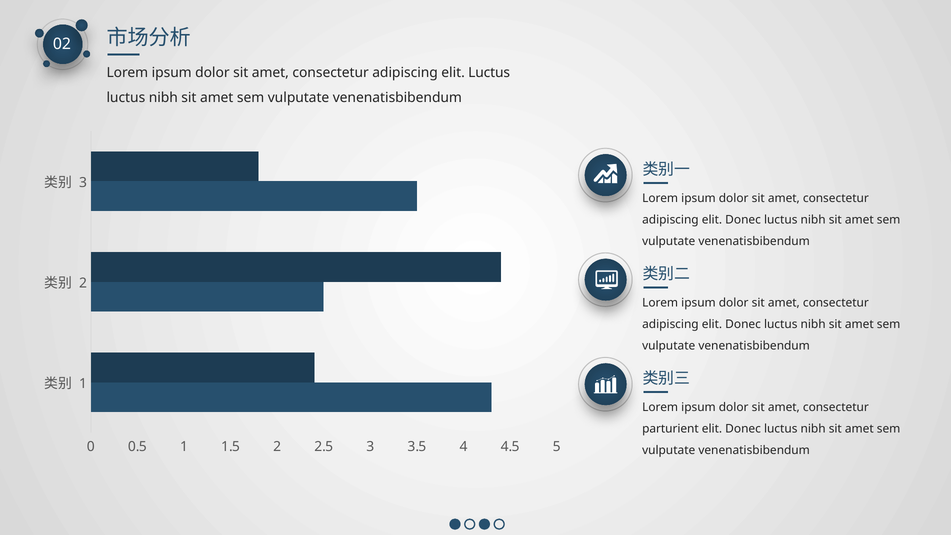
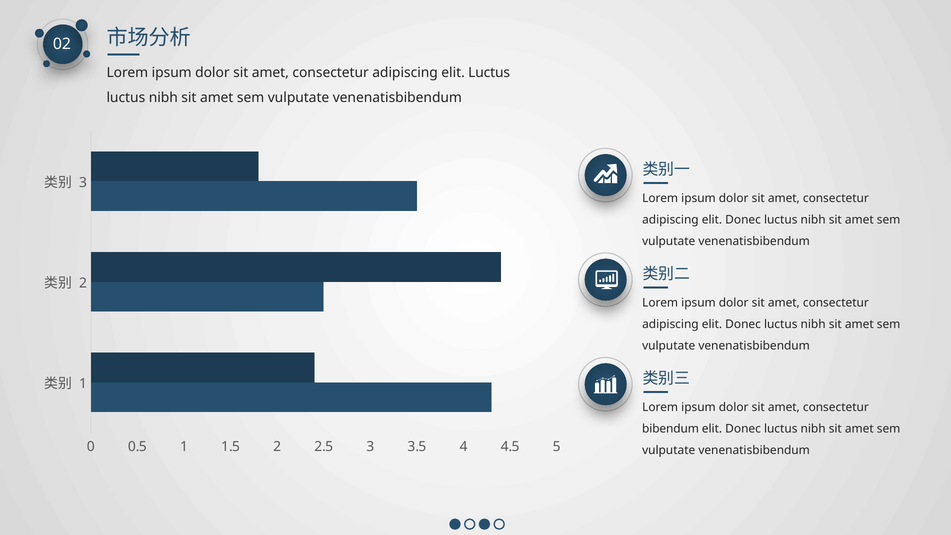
parturient: parturient -> bibendum
